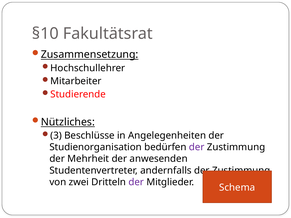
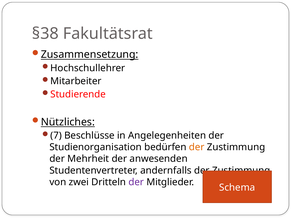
§10: §10 -> §38
3: 3 -> 7
der at (197, 147) colour: purple -> orange
